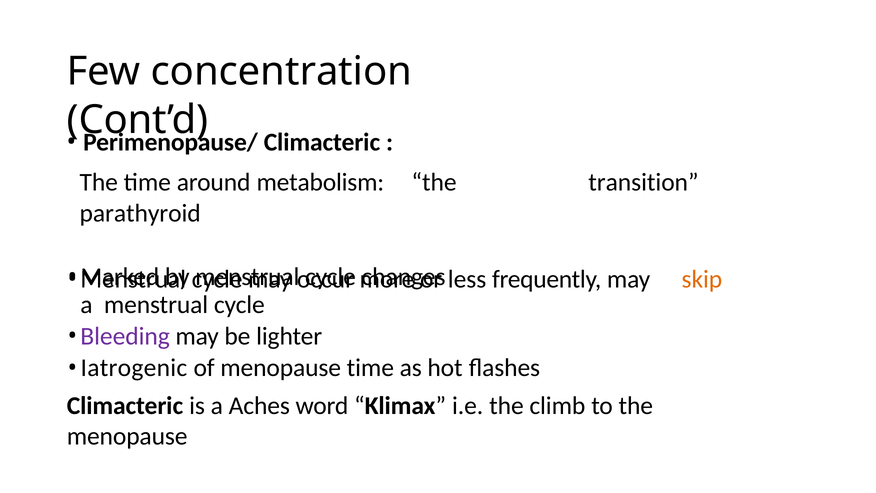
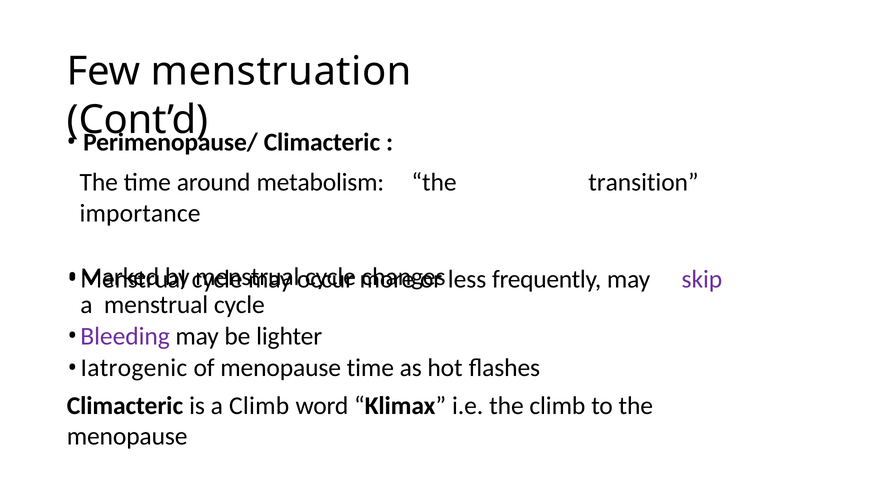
concentration: concentration -> menstruation
parathyroid: parathyroid -> importance
skip colour: orange -> purple
a Aches: Aches -> Climb
